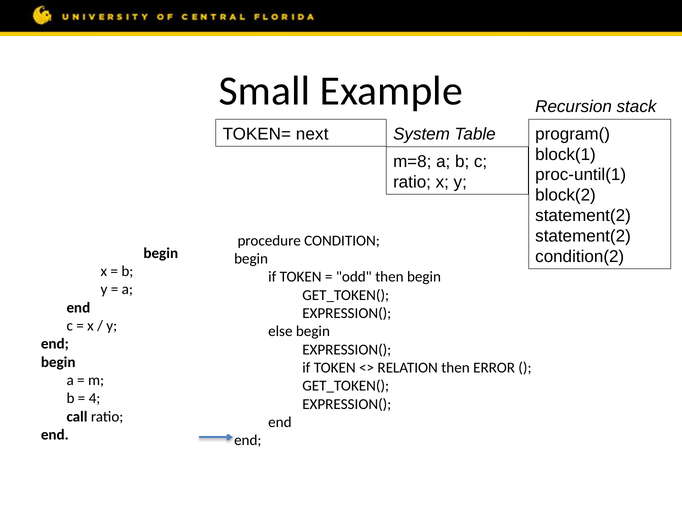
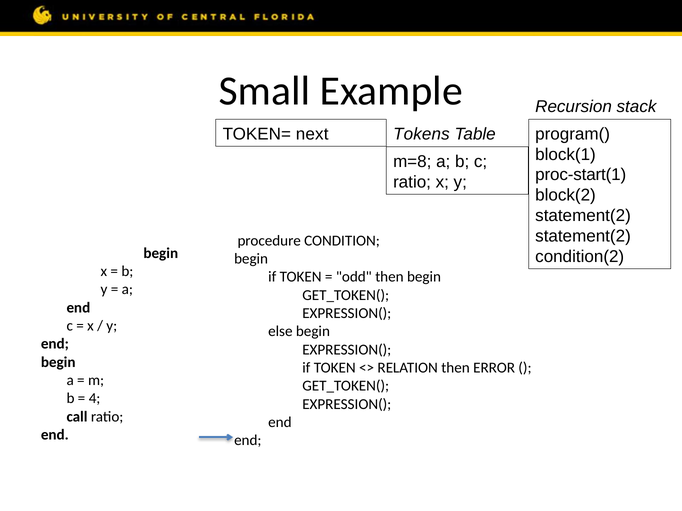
System: System -> Tokens
proc-until(1: proc-until(1 -> proc-start(1
